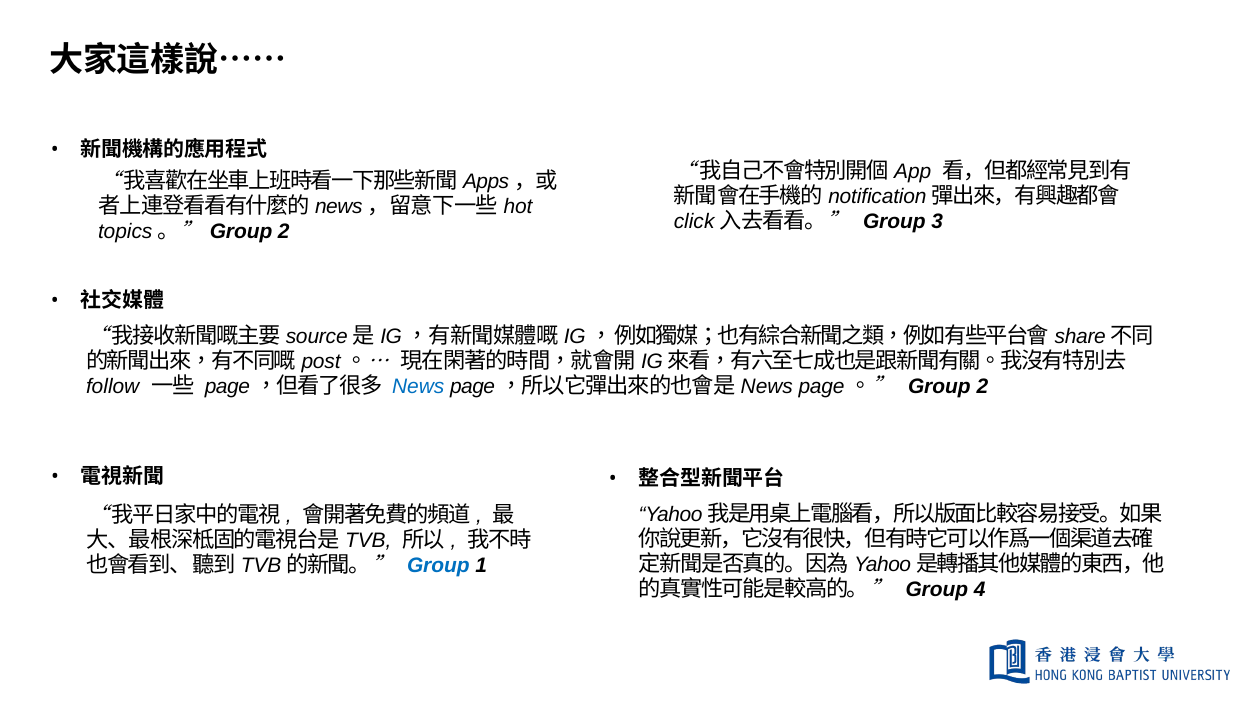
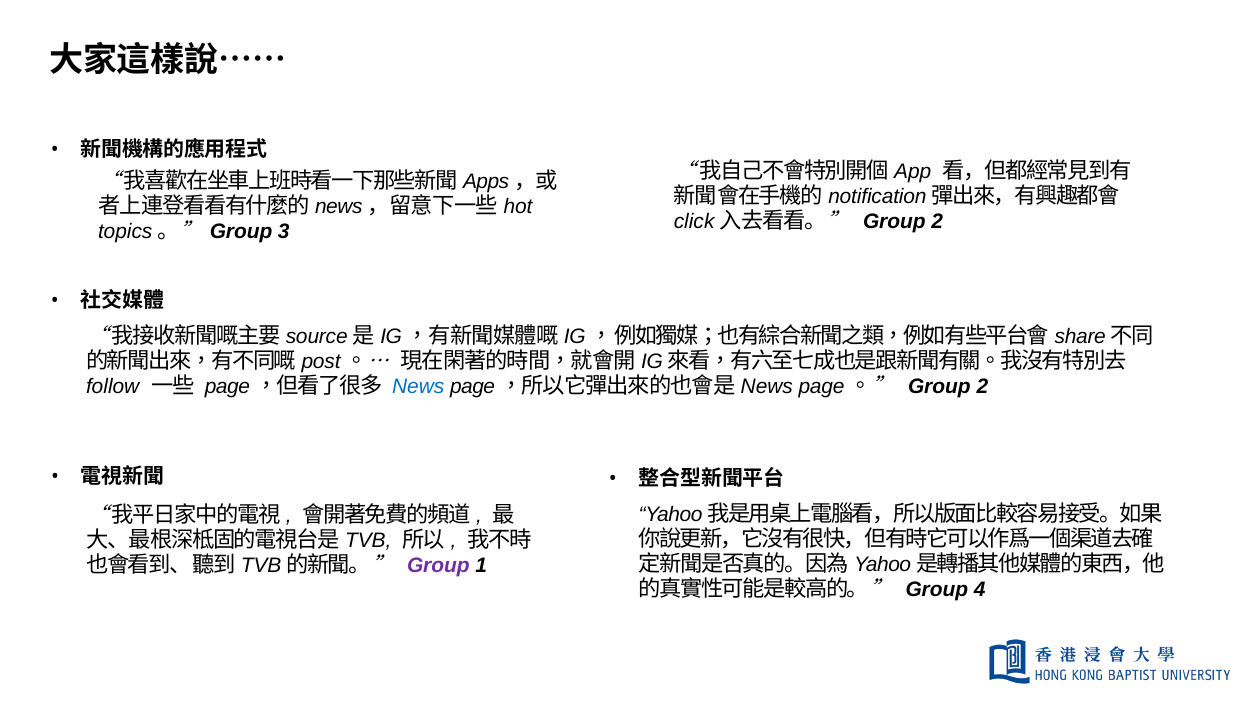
3 at (937, 222): 3 -> 2
topics。 Group 2: 2 -> 3
Group at (438, 566) colour: blue -> purple
